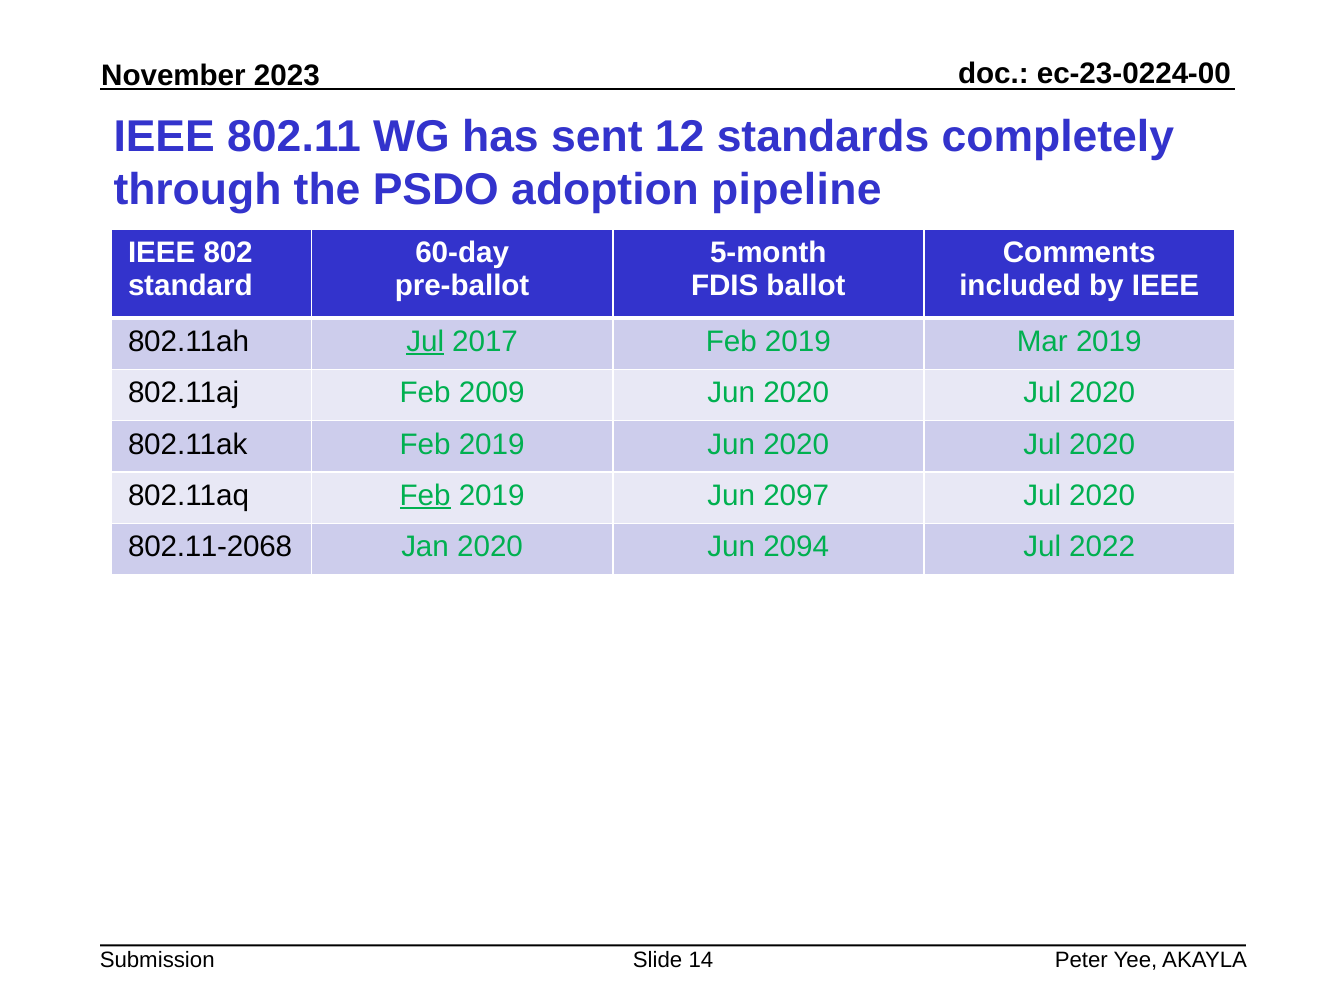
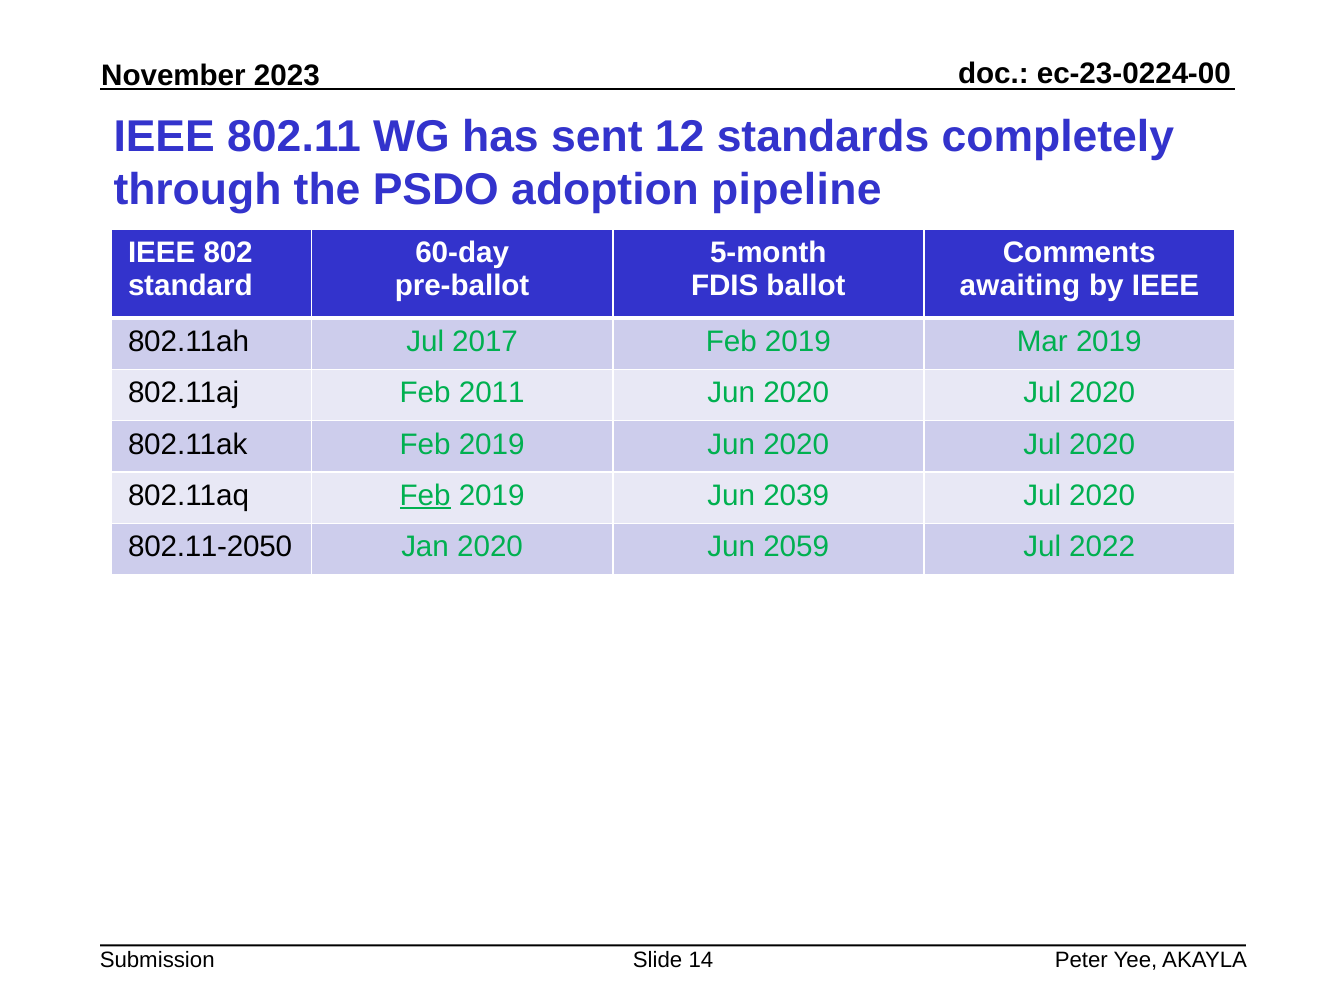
included: included -> awaiting
Jul at (425, 342) underline: present -> none
2009: 2009 -> 2011
2097: 2097 -> 2039
802.11-2068: 802.11-2068 -> 802.11-2050
2094: 2094 -> 2059
